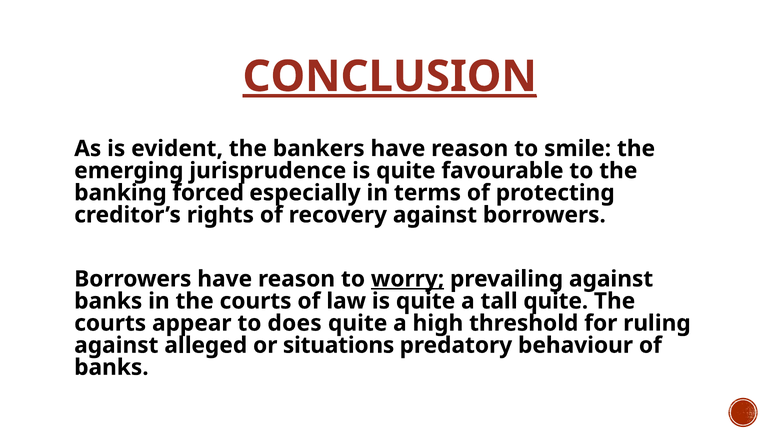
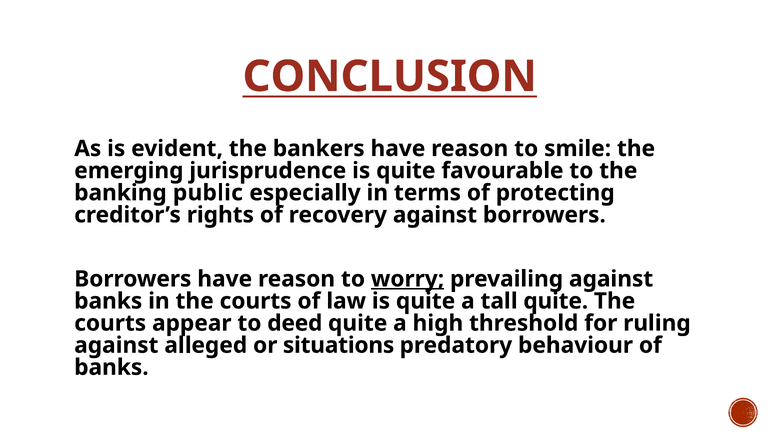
CONCLUSION underline: present -> none
forced: forced -> public
does: does -> deed
